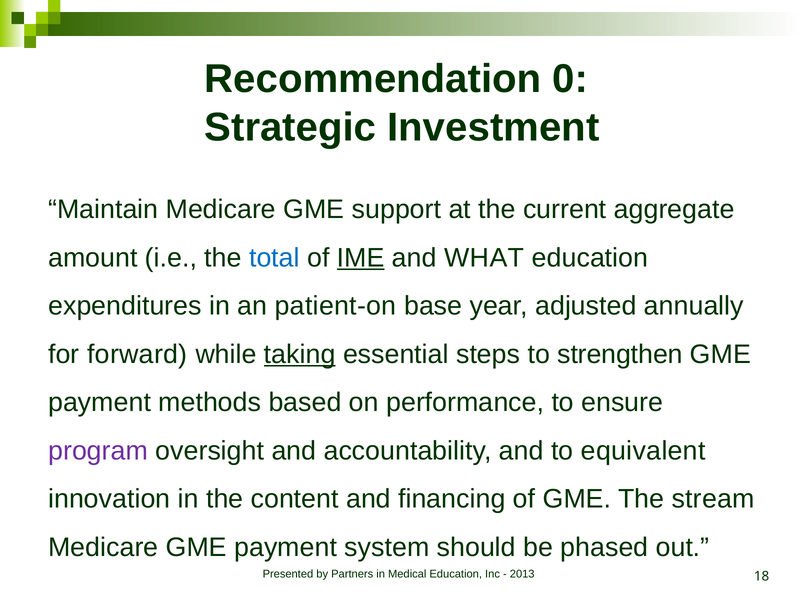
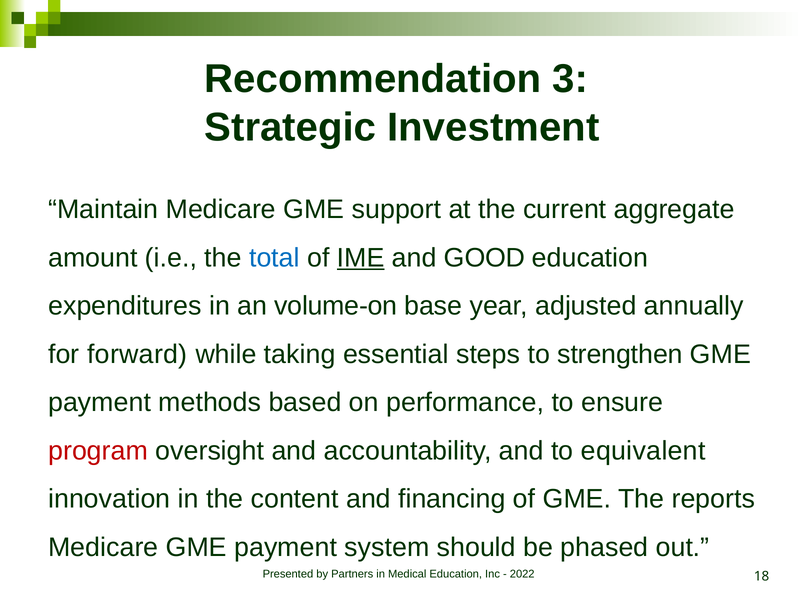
0: 0 -> 3
WHAT: WHAT -> GOOD
patient-on: patient-on -> volume-on
taking underline: present -> none
program colour: purple -> red
stream: stream -> reports
2013: 2013 -> 2022
